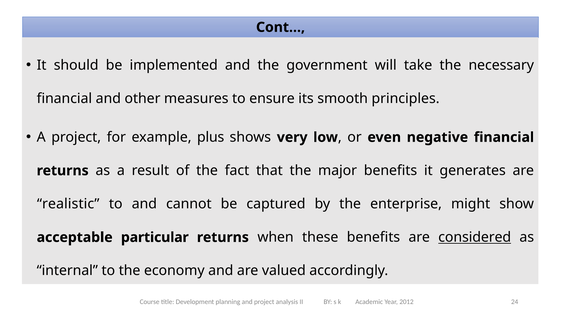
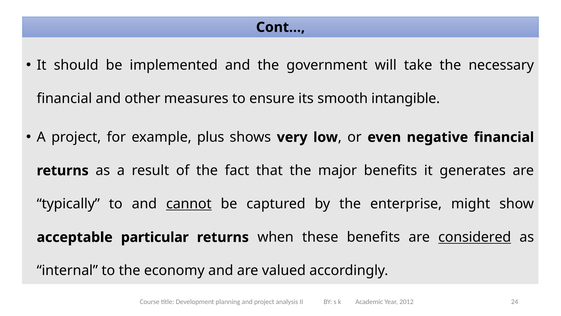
principles: principles -> intangible
realistic: realistic -> typically
cannot underline: none -> present
